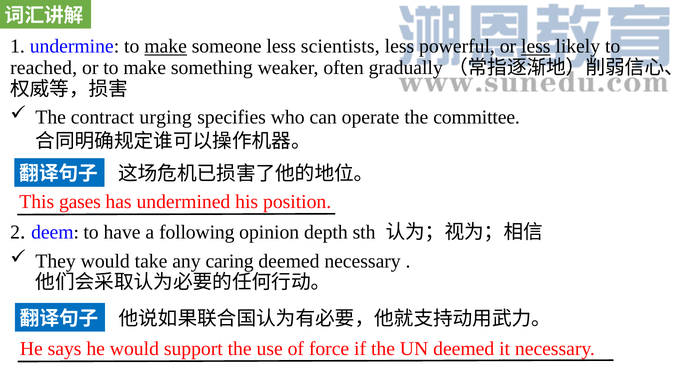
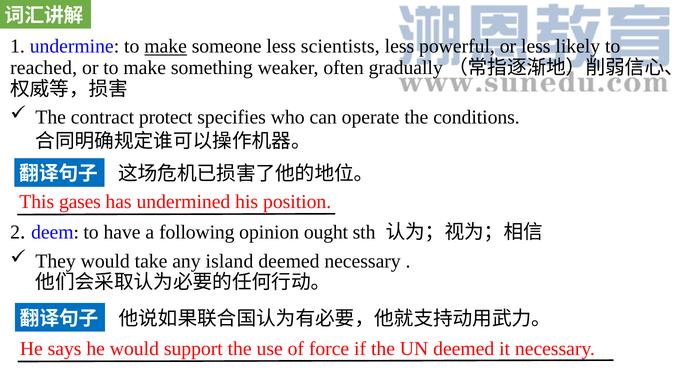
less at (536, 46) underline: present -> none
urging: urging -> protect
committee: committee -> conditions
depth: depth -> ought
caring: caring -> island
